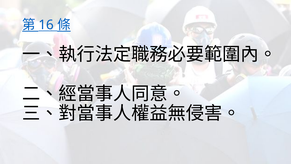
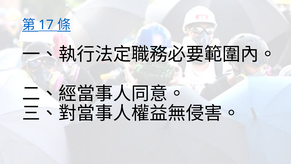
16: 16 -> 17
